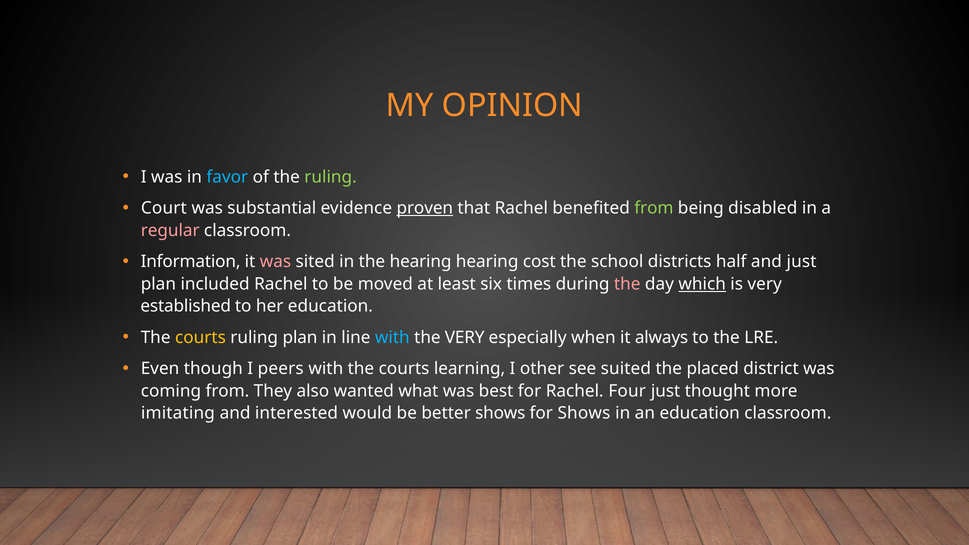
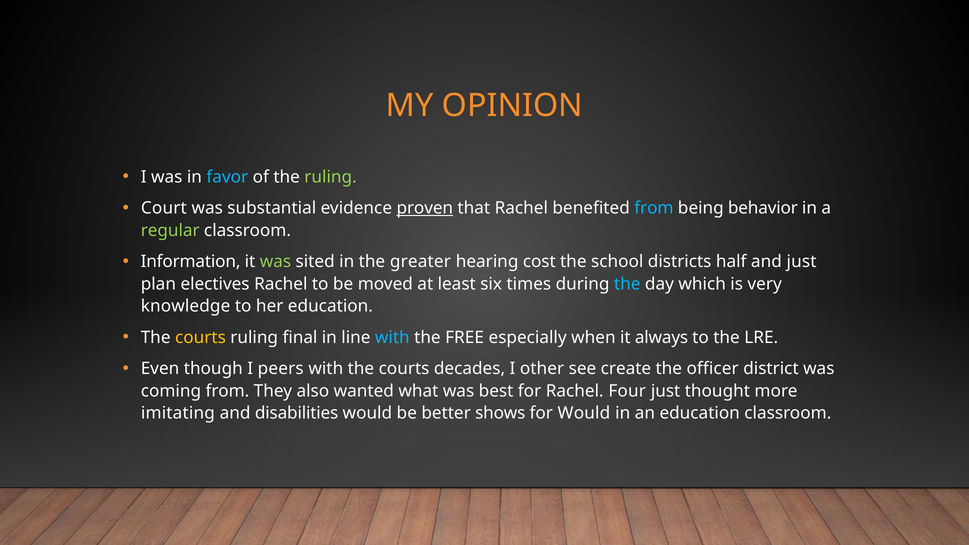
from at (654, 208) colour: light green -> light blue
disabled: disabled -> behavior
regular colour: pink -> light green
was at (275, 262) colour: pink -> light green
the hearing: hearing -> greater
included: included -> electives
the at (627, 284) colour: pink -> light blue
which underline: present -> none
established: established -> knowledge
ruling plan: plan -> final
the VERY: VERY -> FREE
learning: learning -> decades
suited: suited -> create
placed: placed -> officer
interested: interested -> disabilities
for Shows: Shows -> Would
